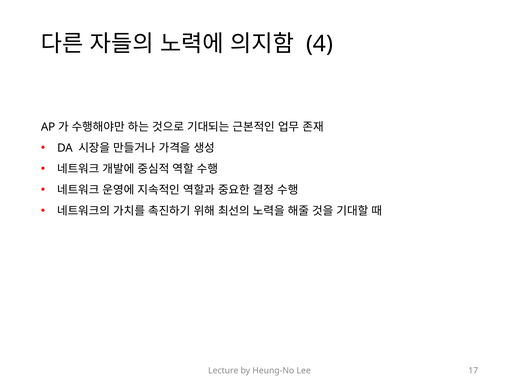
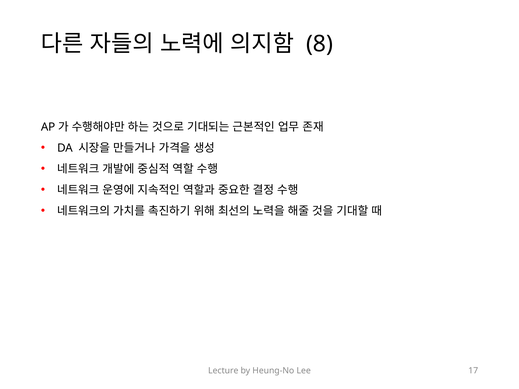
4: 4 -> 8
